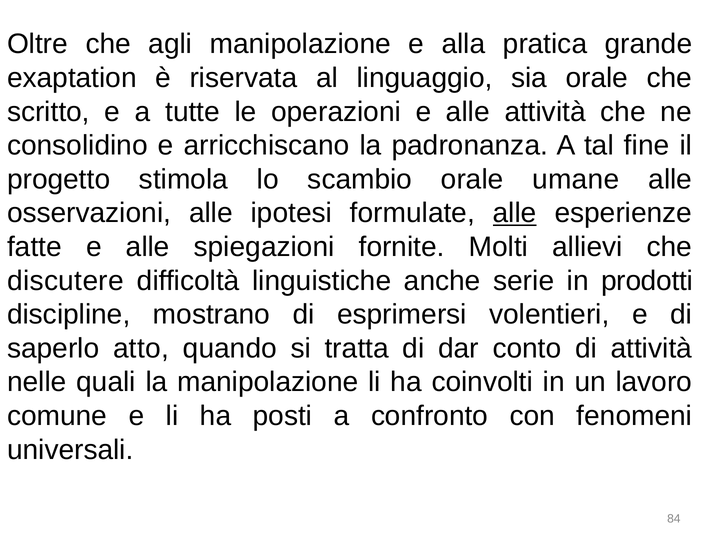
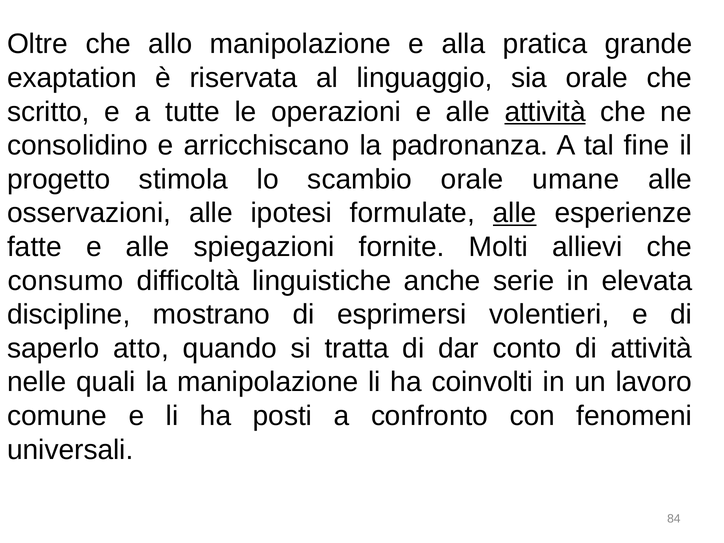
agli: agli -> allo
attività at (545, 112) underline: none -> present
discutere: discutere -> consumo
prodotti: prodotti -> elevata
